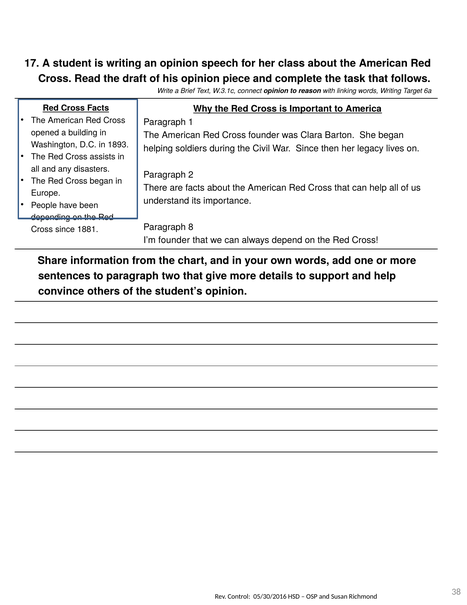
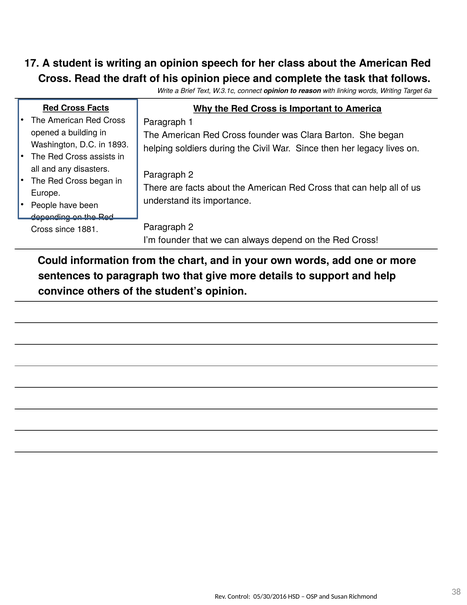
8 at (191, 227): 8 -> 2
Share: Share -> Could
